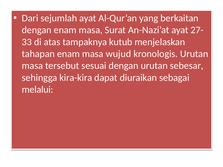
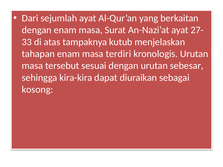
wujud: wujud -> terdiri
melalui: melalui -> kosong
